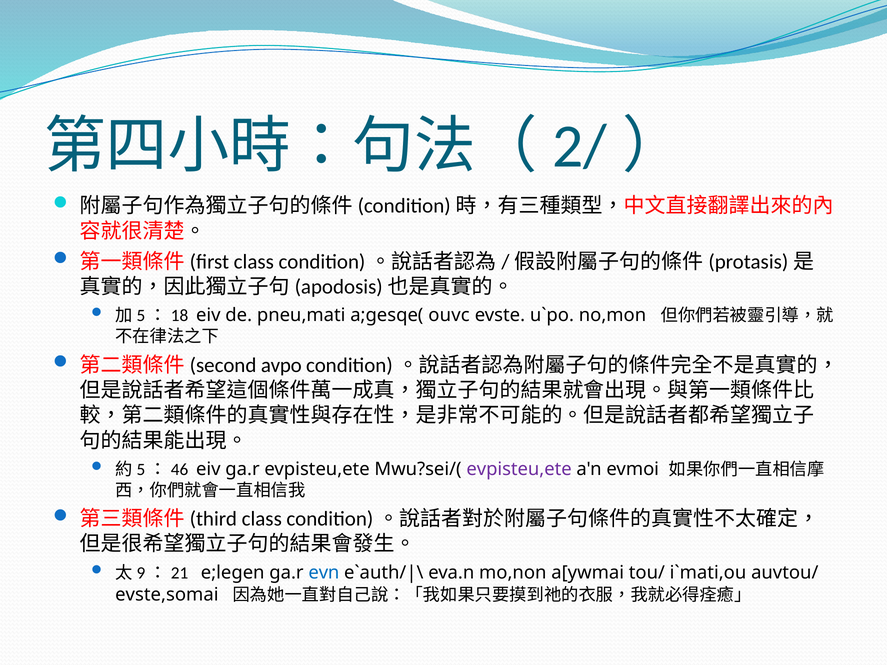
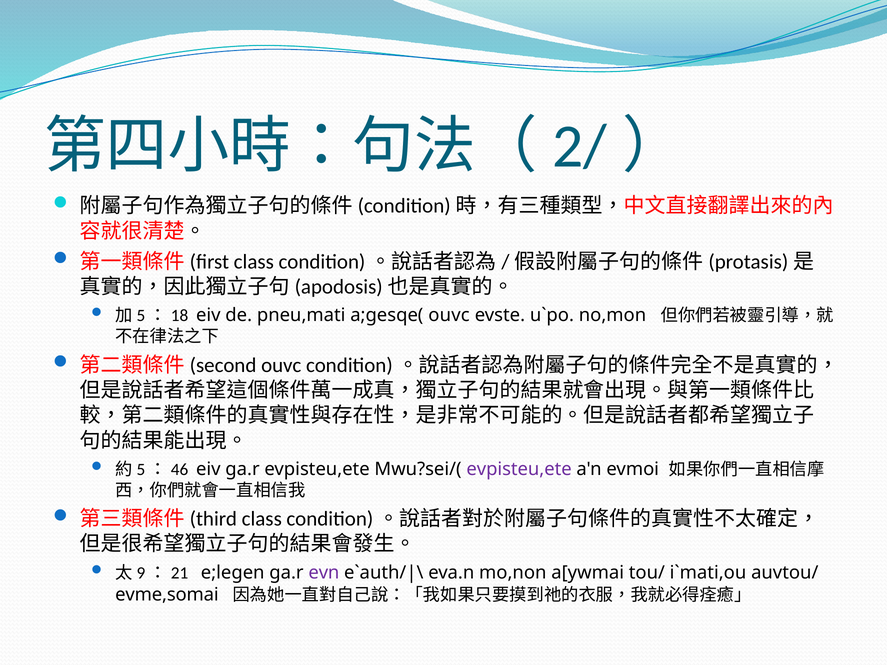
avpo at (281, 365): avpo -> ouvc
evn colour: blue -> purple
evste,somai: evste,somai -> evme,somai
